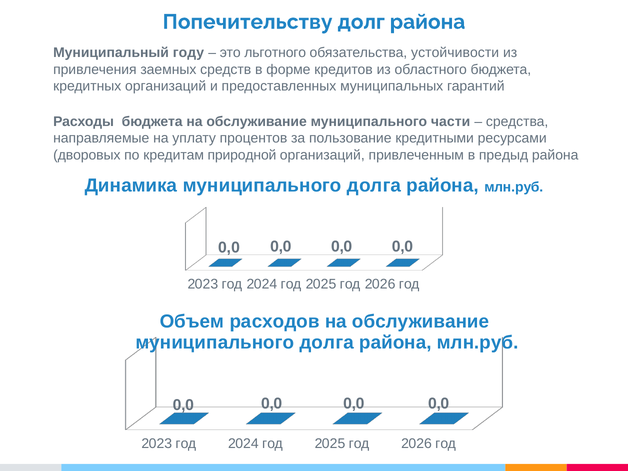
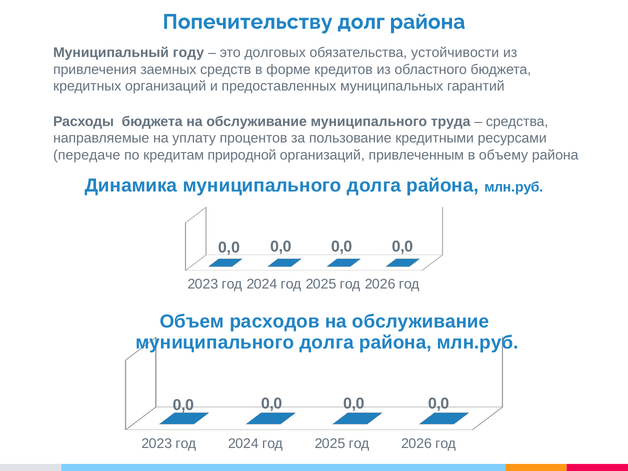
льготного: льготного -> долговых
части: части -> труда
дворовых: дворовых -> передаче
предыд: предыд -> объему
